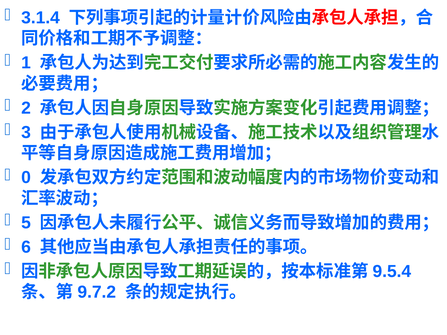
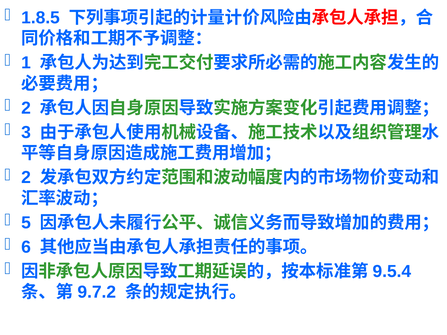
3.1.4: 3.1.4 -> 1.8.5
0 at (26, 178): 0 -> 2
